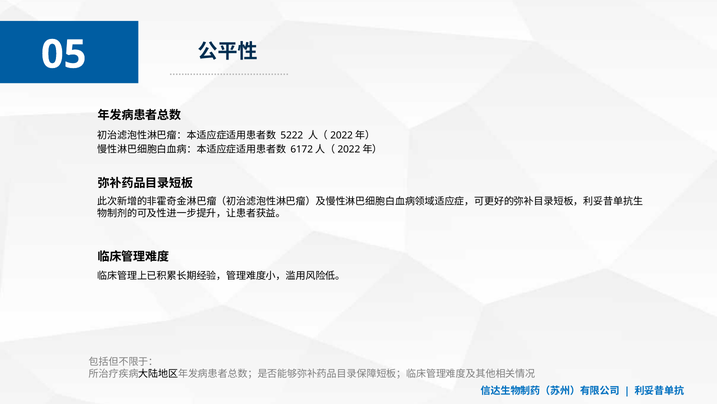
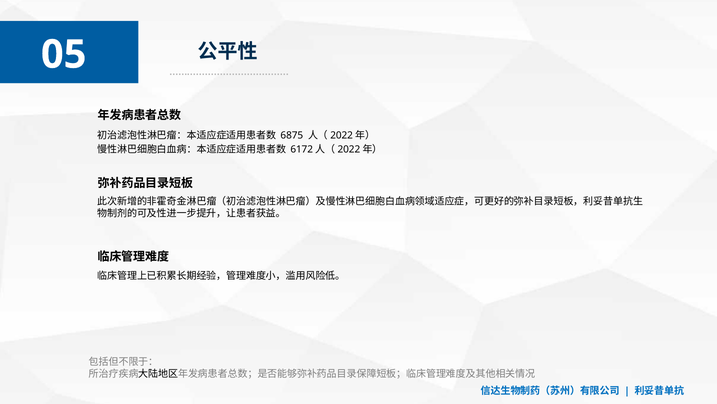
5222: 5222 -> 6875
